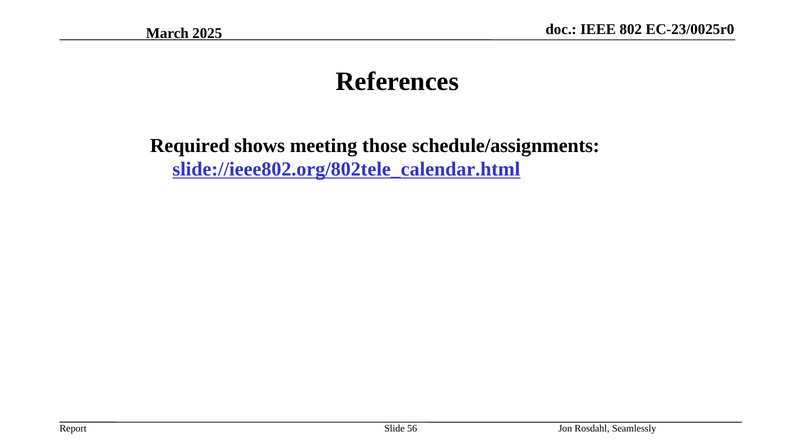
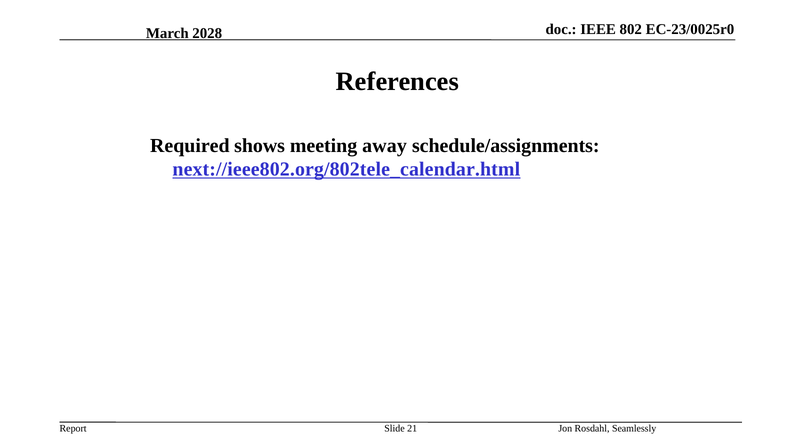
2025: 2025 -> 2028
those: those -> away
slide://ieee802.org/802tele_calendar.html: slide://ieee802.org/802tele_calendar.html -> next://ieee802.org/802tele_calendar.html
56: 56 -> 21
